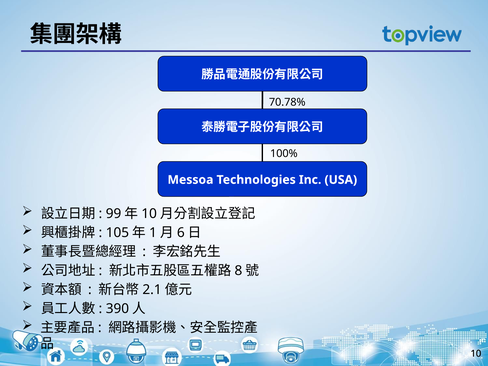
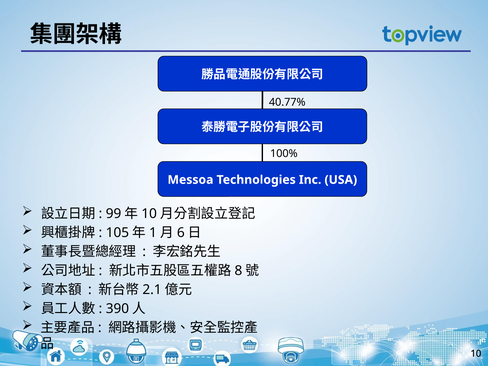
70.78%: 70.78% -> 40.77%
